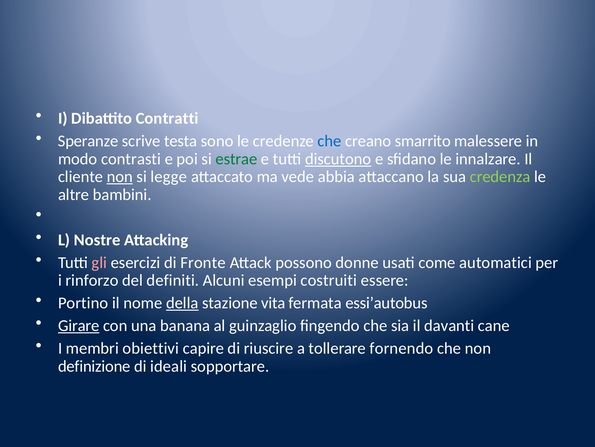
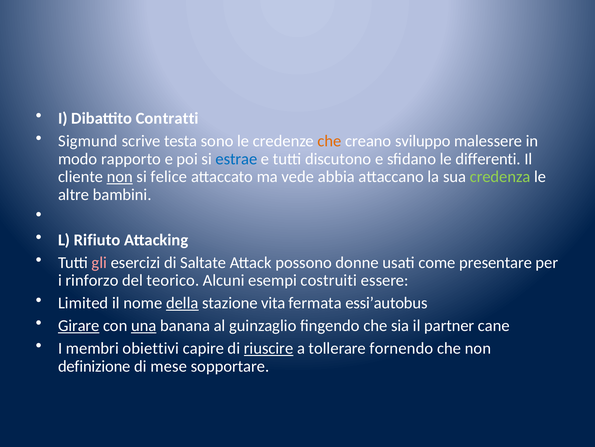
Speranze: Speranze -> Sigmund
che at (329, 141) colour: blue -> orange
smarrito: smarrito -> sviluppo
contrasti: contrasti -> rapporto
estrae colour: green -> blue
discutono underline: present -> none
innalzare: innalzare -> differenti
legge: legge -> felice
Nostre: Nostre -> Rifiuto
Fronte: Fronte -> Saltate
automatici: automatici -> presentare
definiti: definiti -> teorico
Portino: Portino -> Limited
una underline: none -> present
davanti: davanti -> partner
riuscire underline: none -> present
ideali: ideali -> mese
